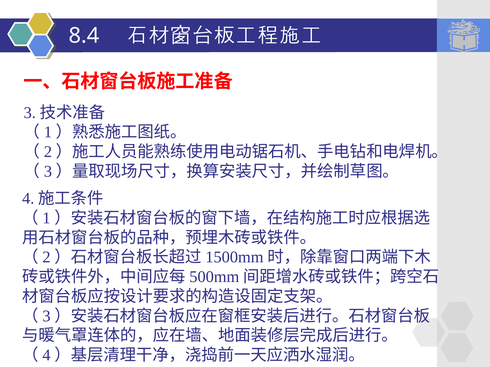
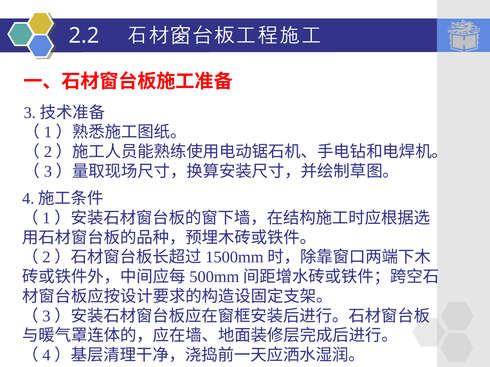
8.4: 8.4 -> 2.2
